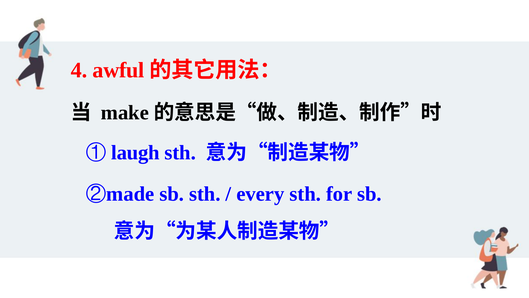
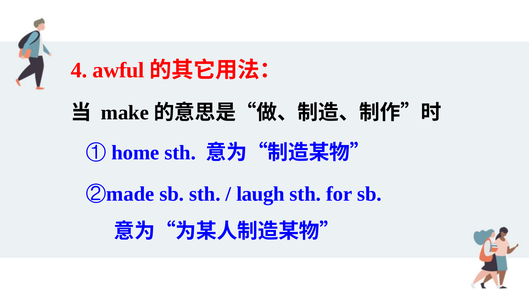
laugh: laugh -> home
every: every -> laugh
